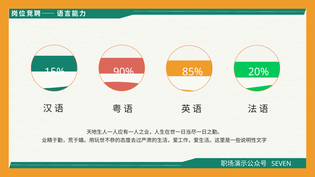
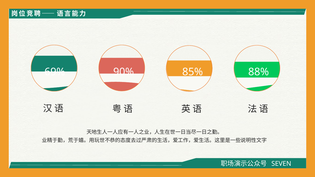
15%: 15% -> 69%
20%: 20% -> 88%
